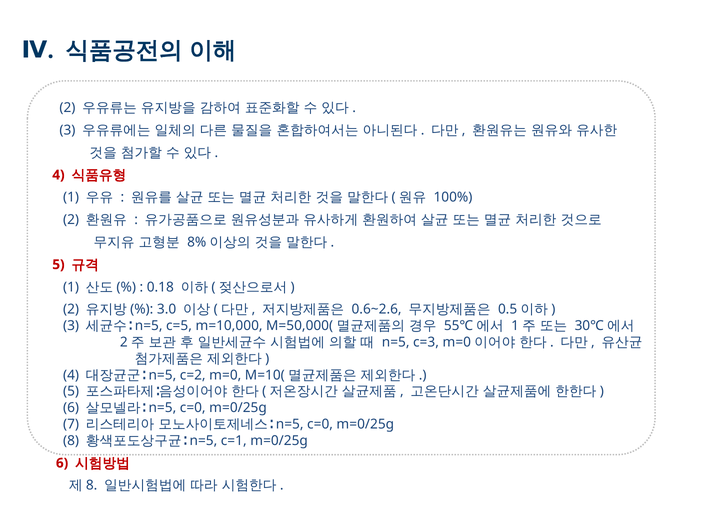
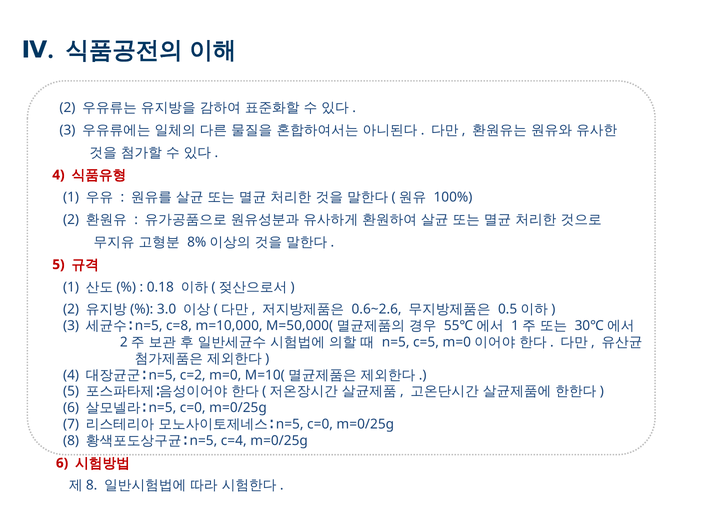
c=5: c=5 -> c=8
c=3: c=3 -> c=5
c=1: c=1 -> c=4
